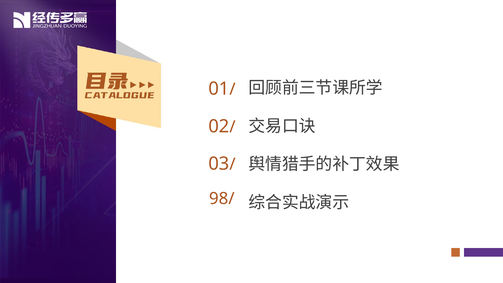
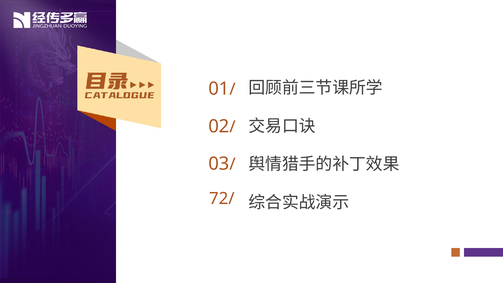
98/: 98/ -> 72/
